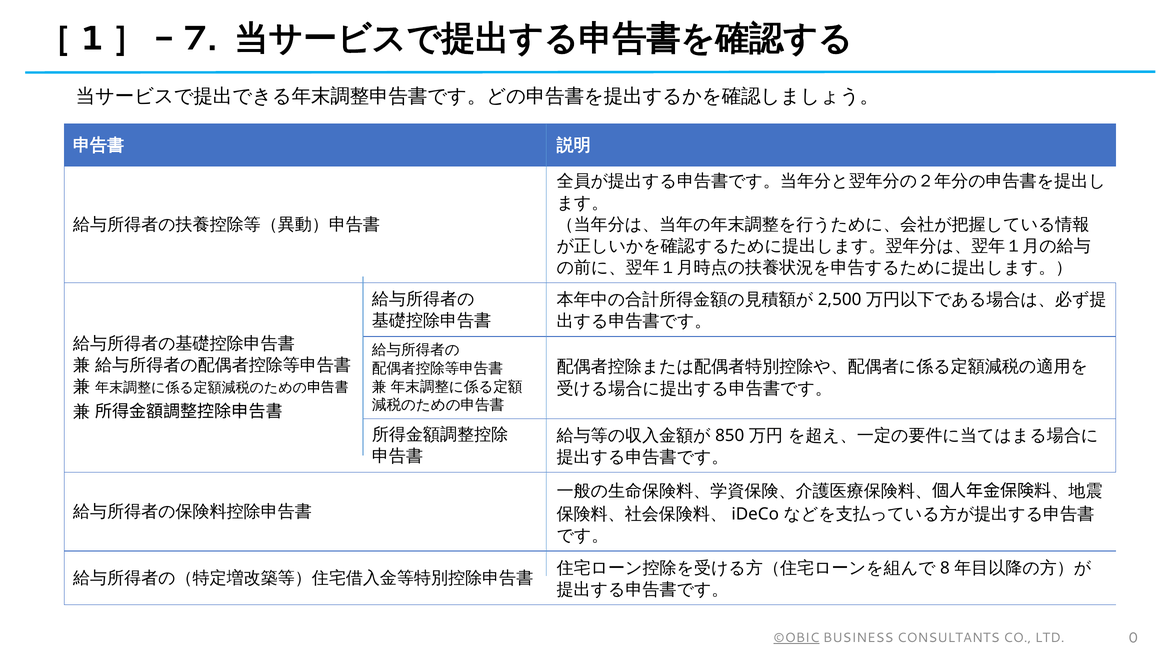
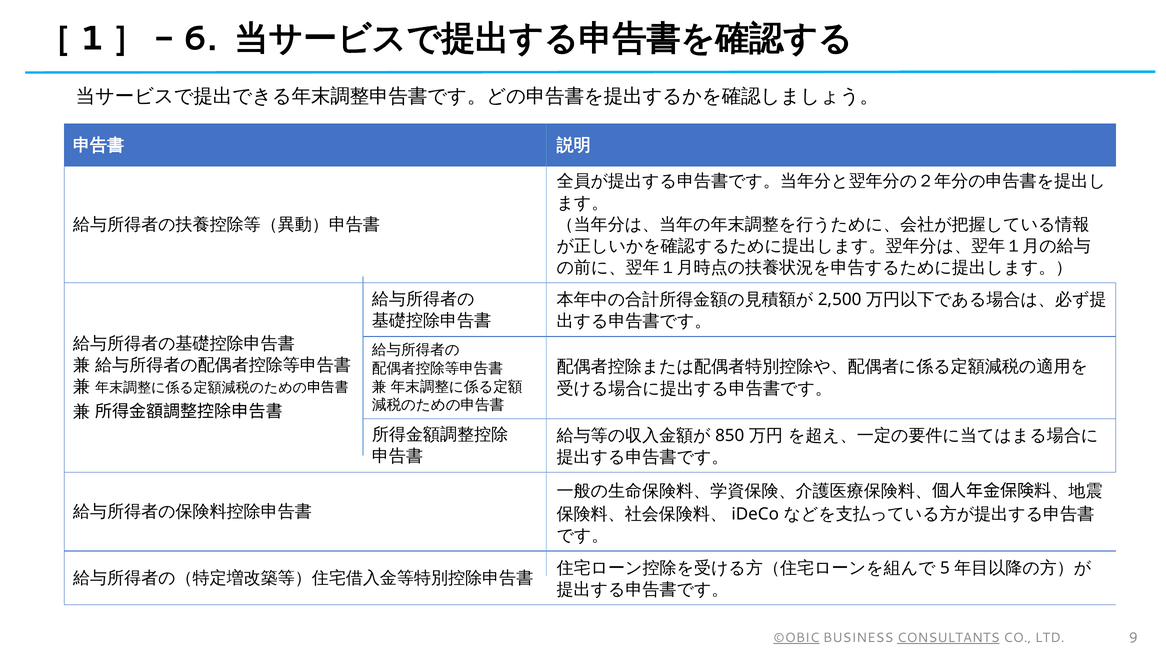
7: 7 -> 6
8: 8 -> 5
CONSULTANTS underline: none -> present
0: 0 -> 9
